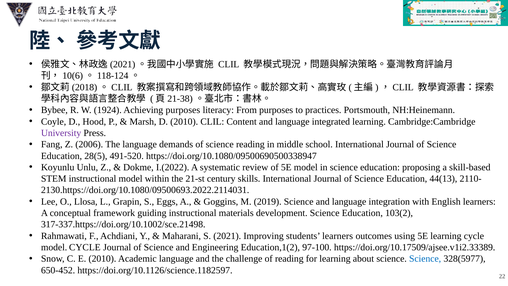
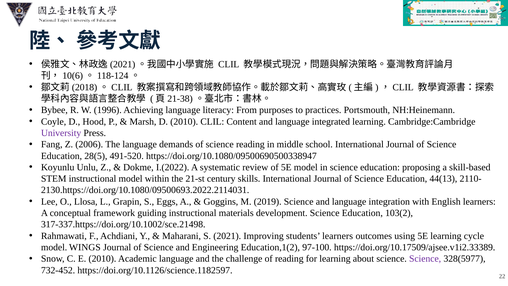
1924: 1924 -> 1996
Achieving purposes: purposes -> language
model CYCLE: CYCLE -> WINGS
Science at (425, 259) colour: blue -> purple
650-452: 650-452 -> 732-452
